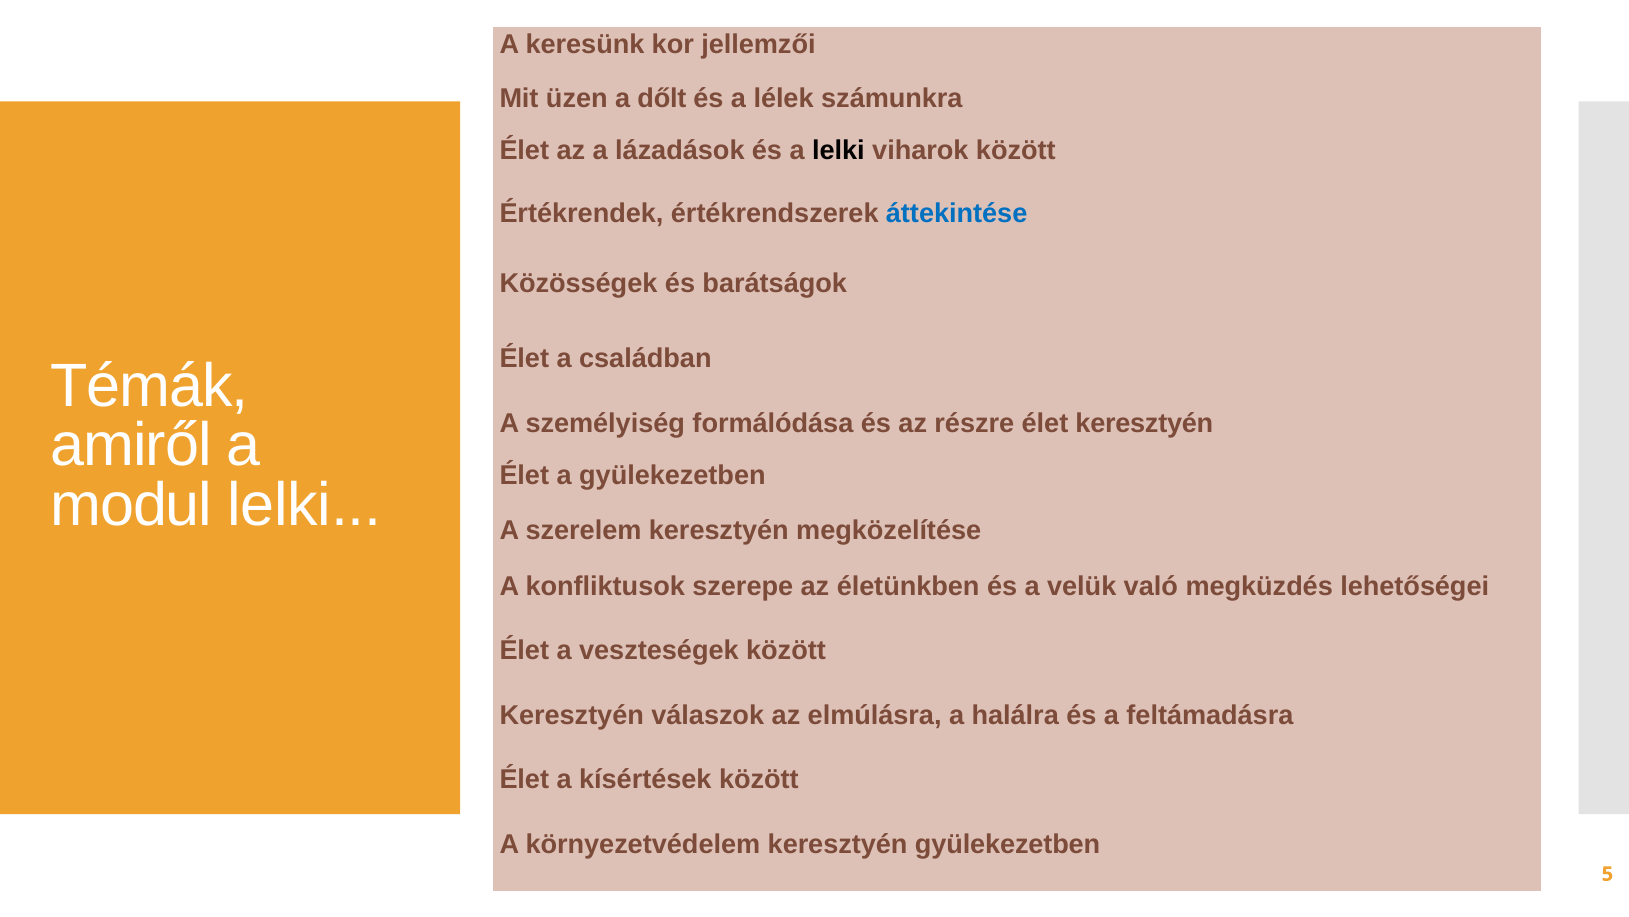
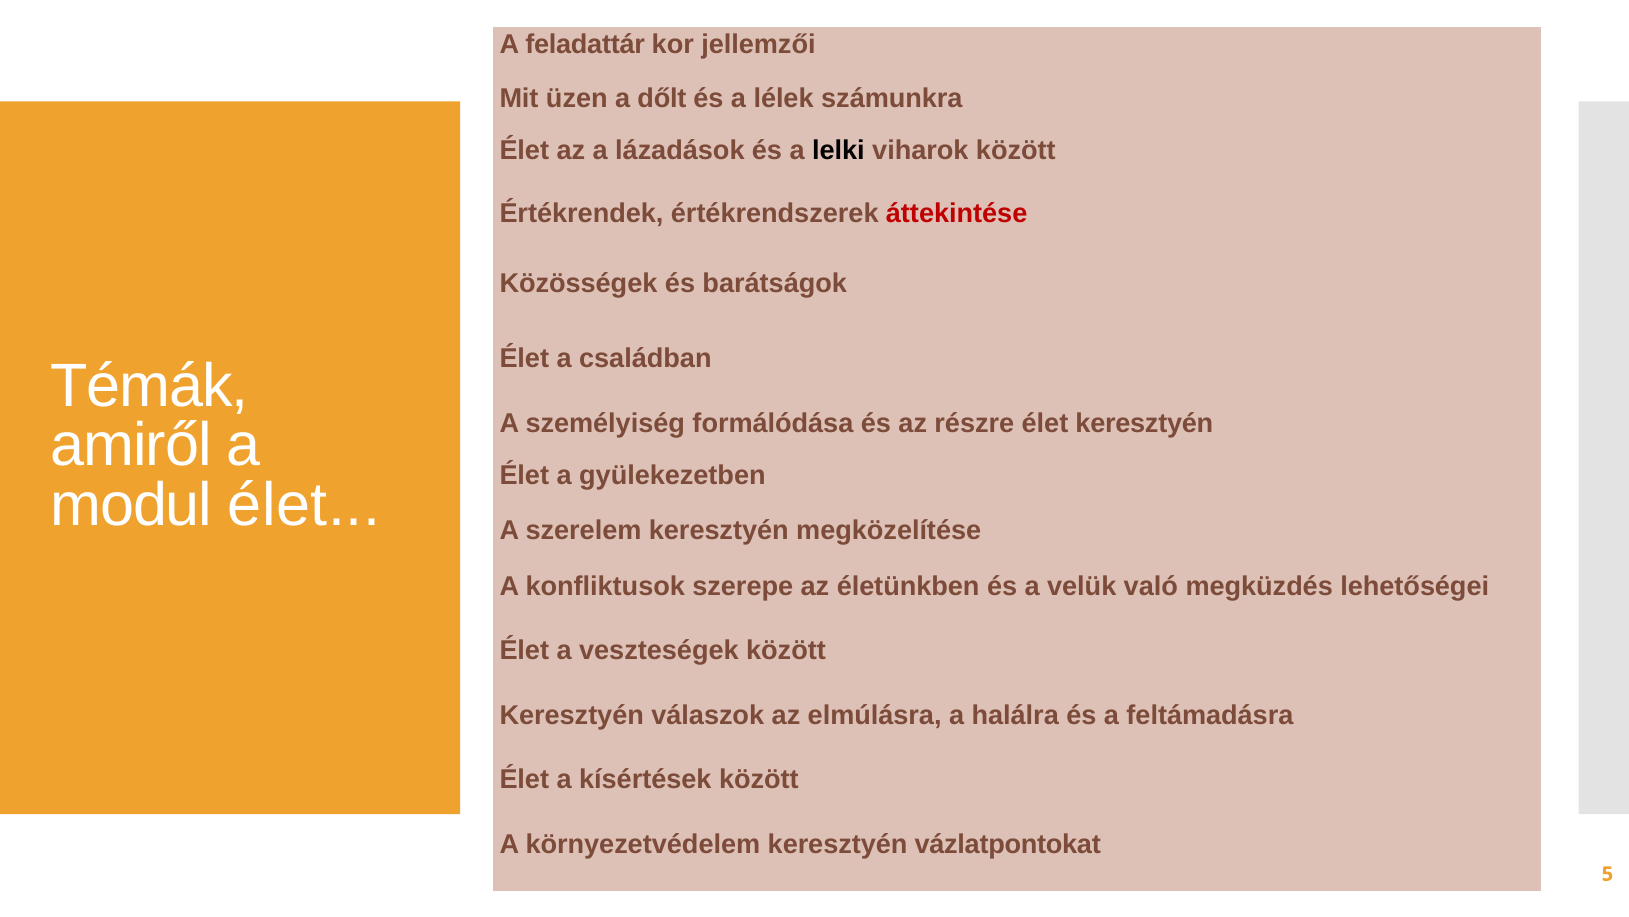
keresünk: keresünk -> feladattár
áttekintése colour: blue -> red
modul lelki: lelki -> élet
keresztyén gyülekezetben: gyülekezetben -> vázlatpontokat
